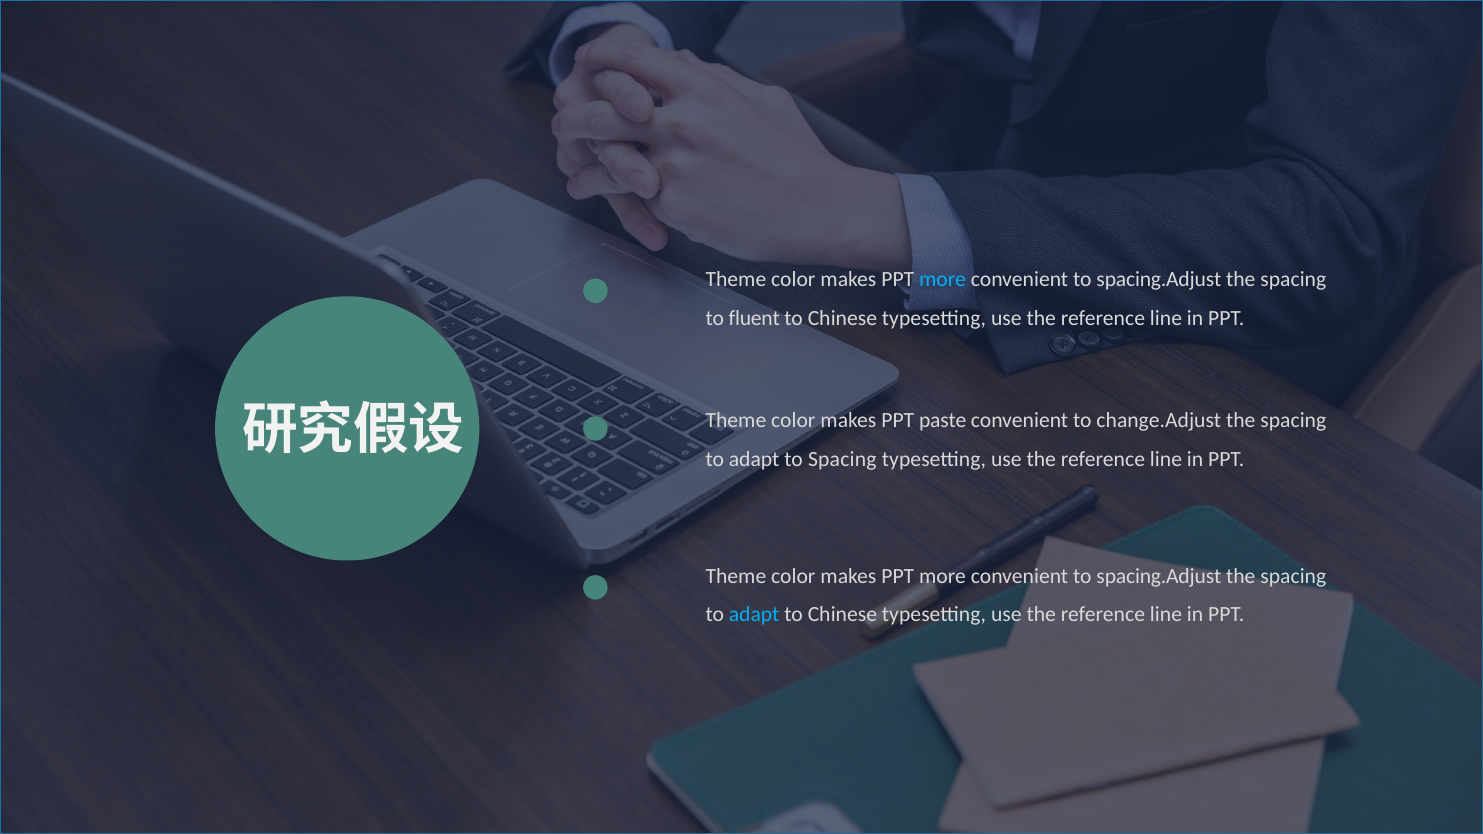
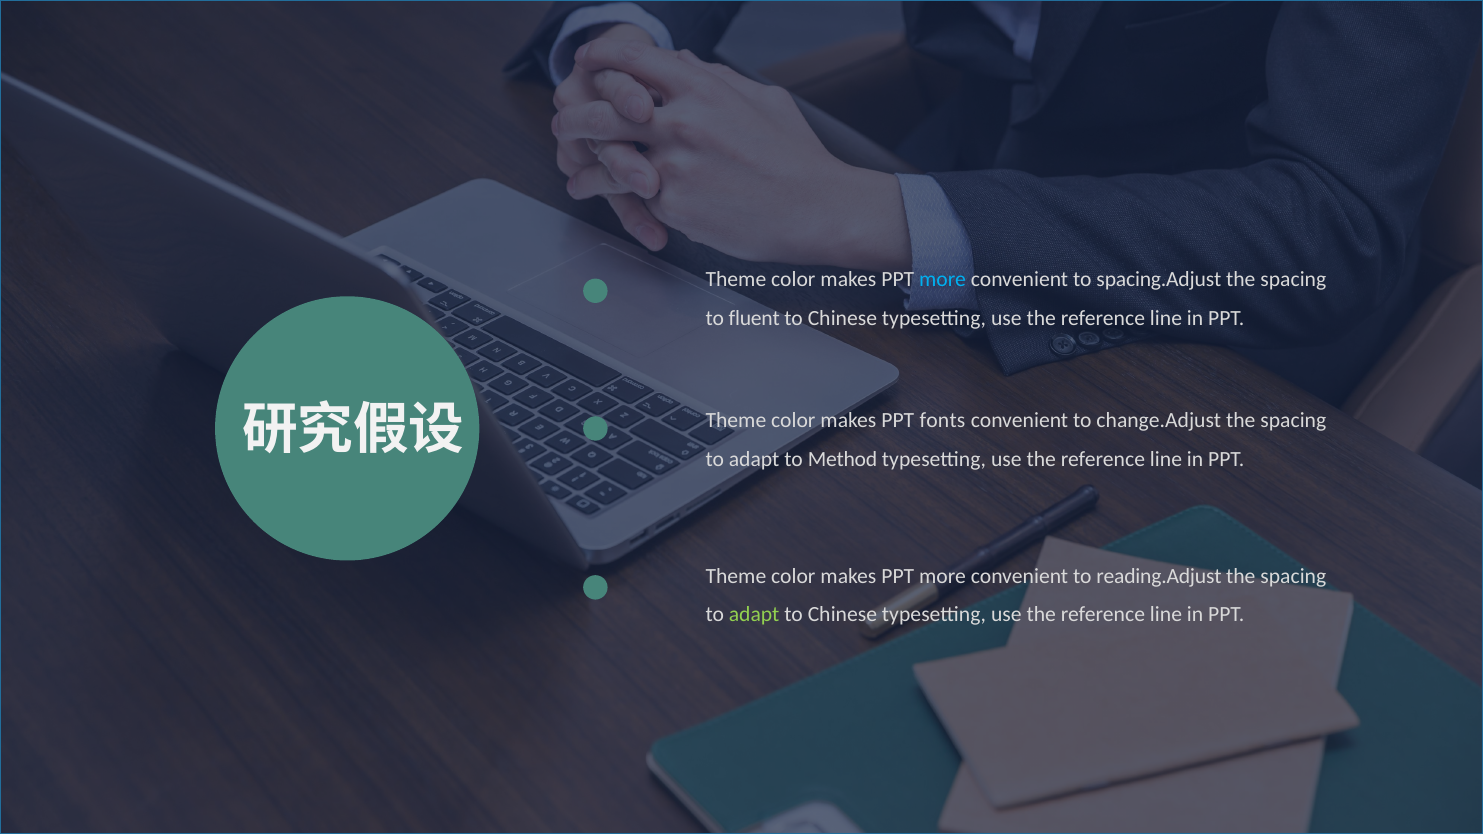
paste: paste -> fonts
to Spacing: Spacing -> Method
spacing.Adjust at (1159, 576): spacing.Adjust -> reading.Adjust
adapt at (754, 615) colour: light blue -> light green
